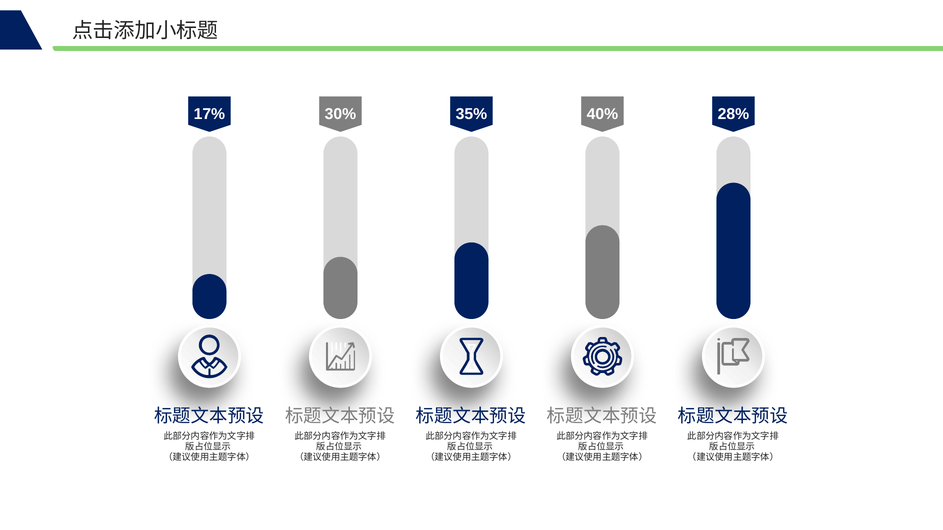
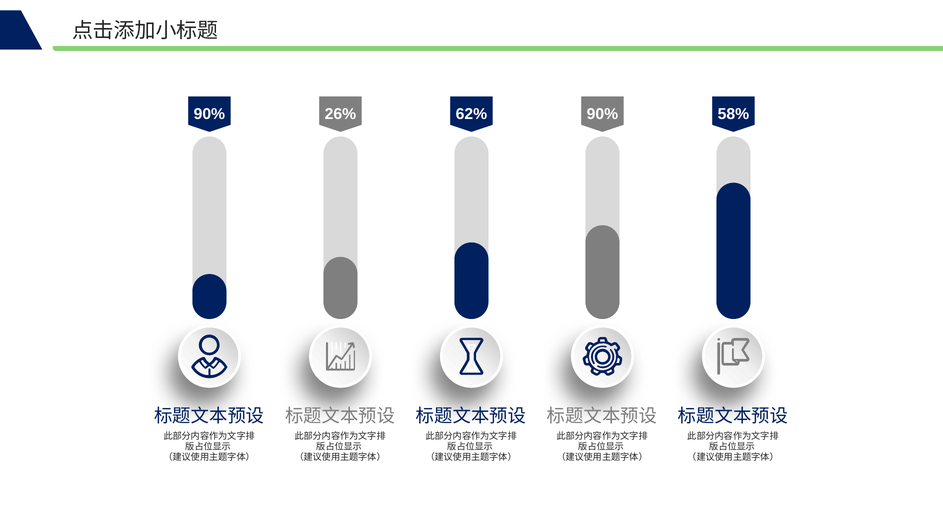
17% at (209, 114): 17% -> 90%
30%: 30% -> 26%
35%: 35% -> 62%
40% at (602, 114): 40% -> 90%
28%: 28% -> 58%
